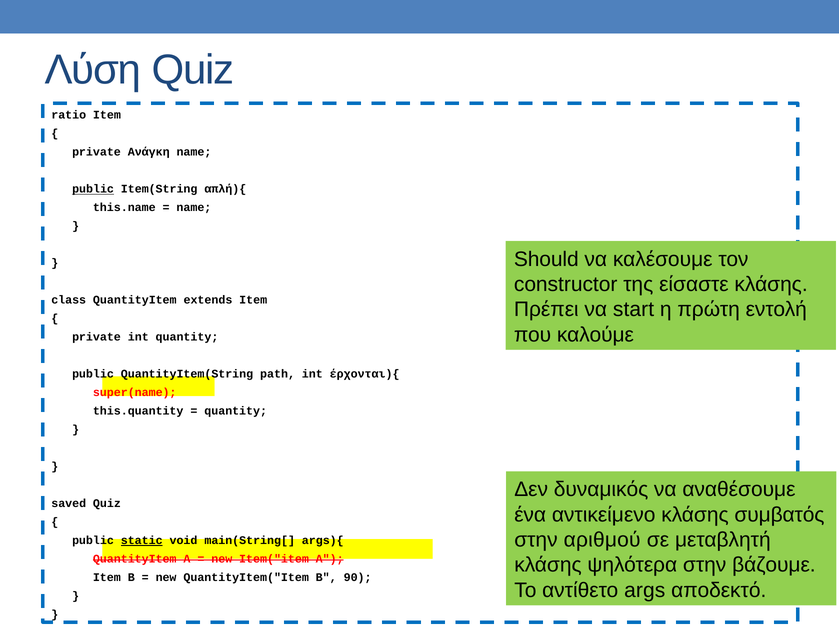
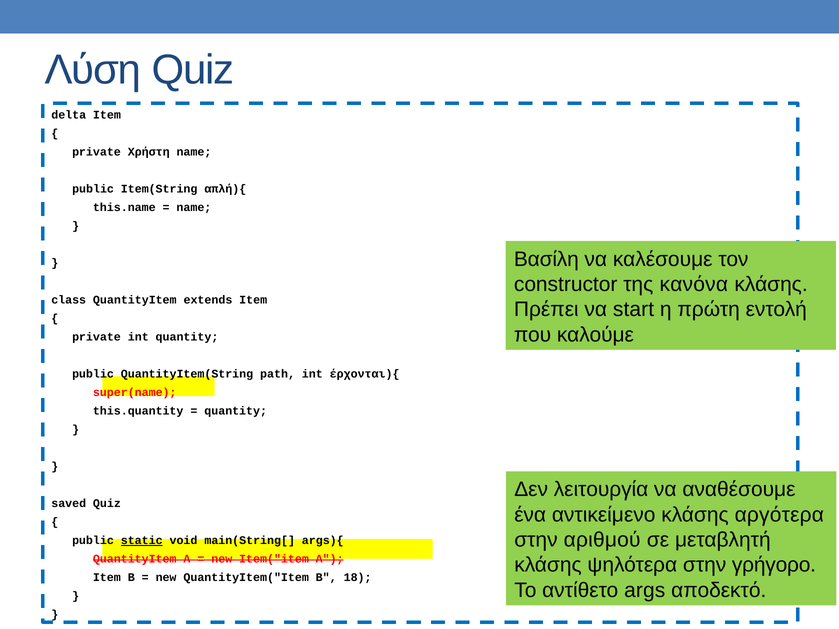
ratio: ratio -> delta
Ανάγκη: Ανάγκη -> Χρήστη
public at (93, 189) underline: present -> none
Should: Should -> Βασίλη
είσαστε: είσαστε -> κανόνα
δυναμικός: δυναμικός -> λειτουργία
συμβατός: συμβατός -> αργότερα
βάζουμε: βάζουμε -> γρήγορο
90: 90 -> 18
